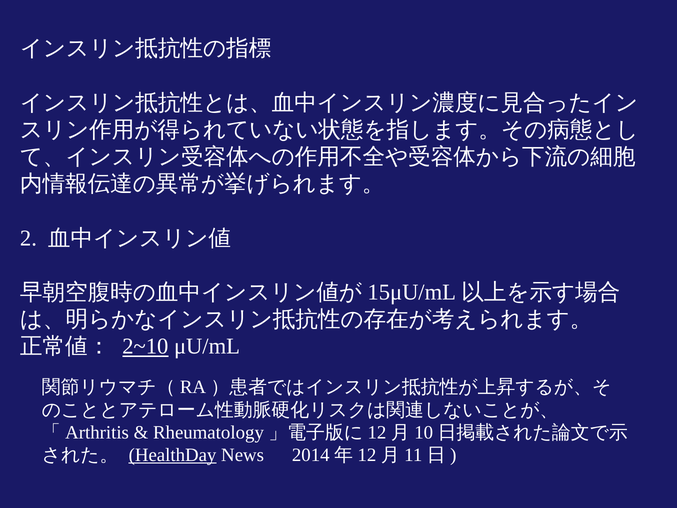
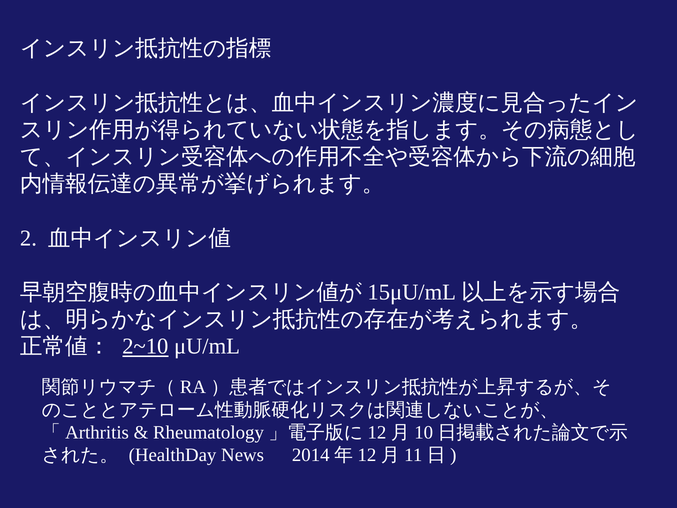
HealthDay underline: present -> none
